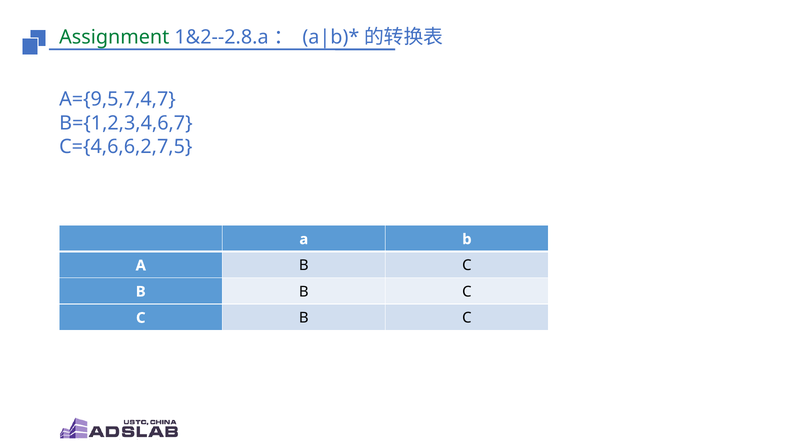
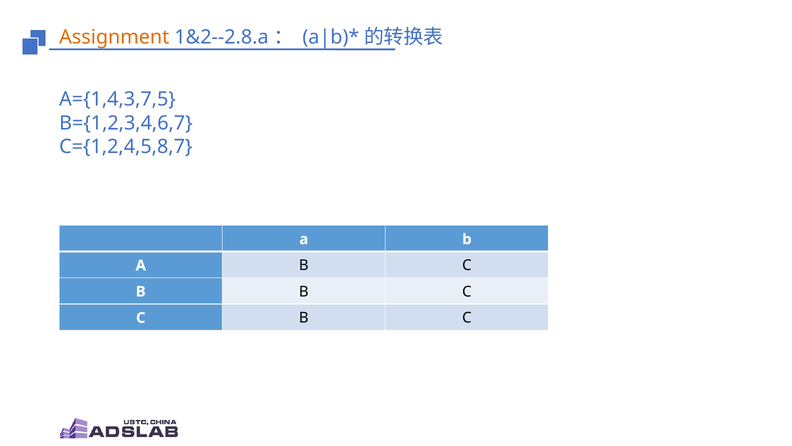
Assignment colour: green -> orange
A={9,5,7,4,7: A={9,5,7,4,7 -> A={1,4,3,7,5
C={4,6,6,2,7,5: C={4,6,6,2,7,5 -> C={1,2,4,5,8,7
